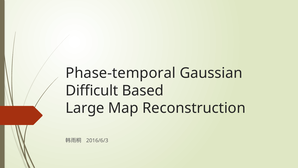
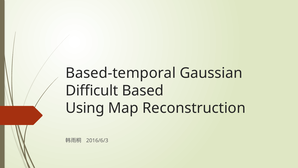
Phase-temporal: Phase-temporal -> Based-temporal
Large: Large -> Using
